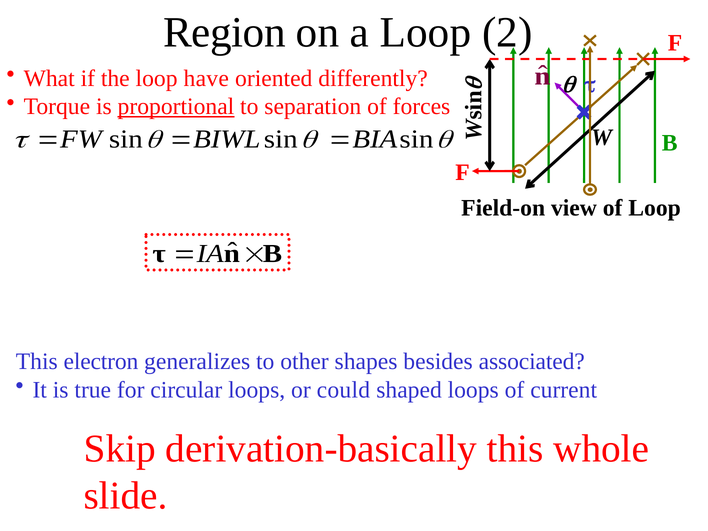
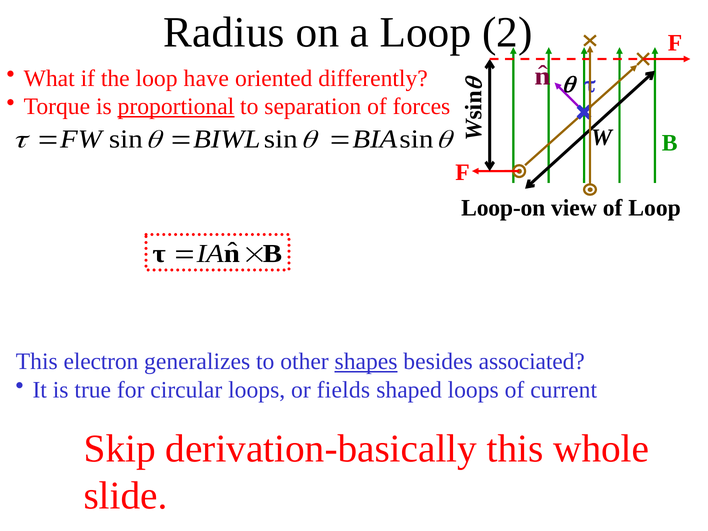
Region: Region -> Radius
Field-on: Field-on -> Loop-on
shapes underline: none -> present
could: could -> fields
